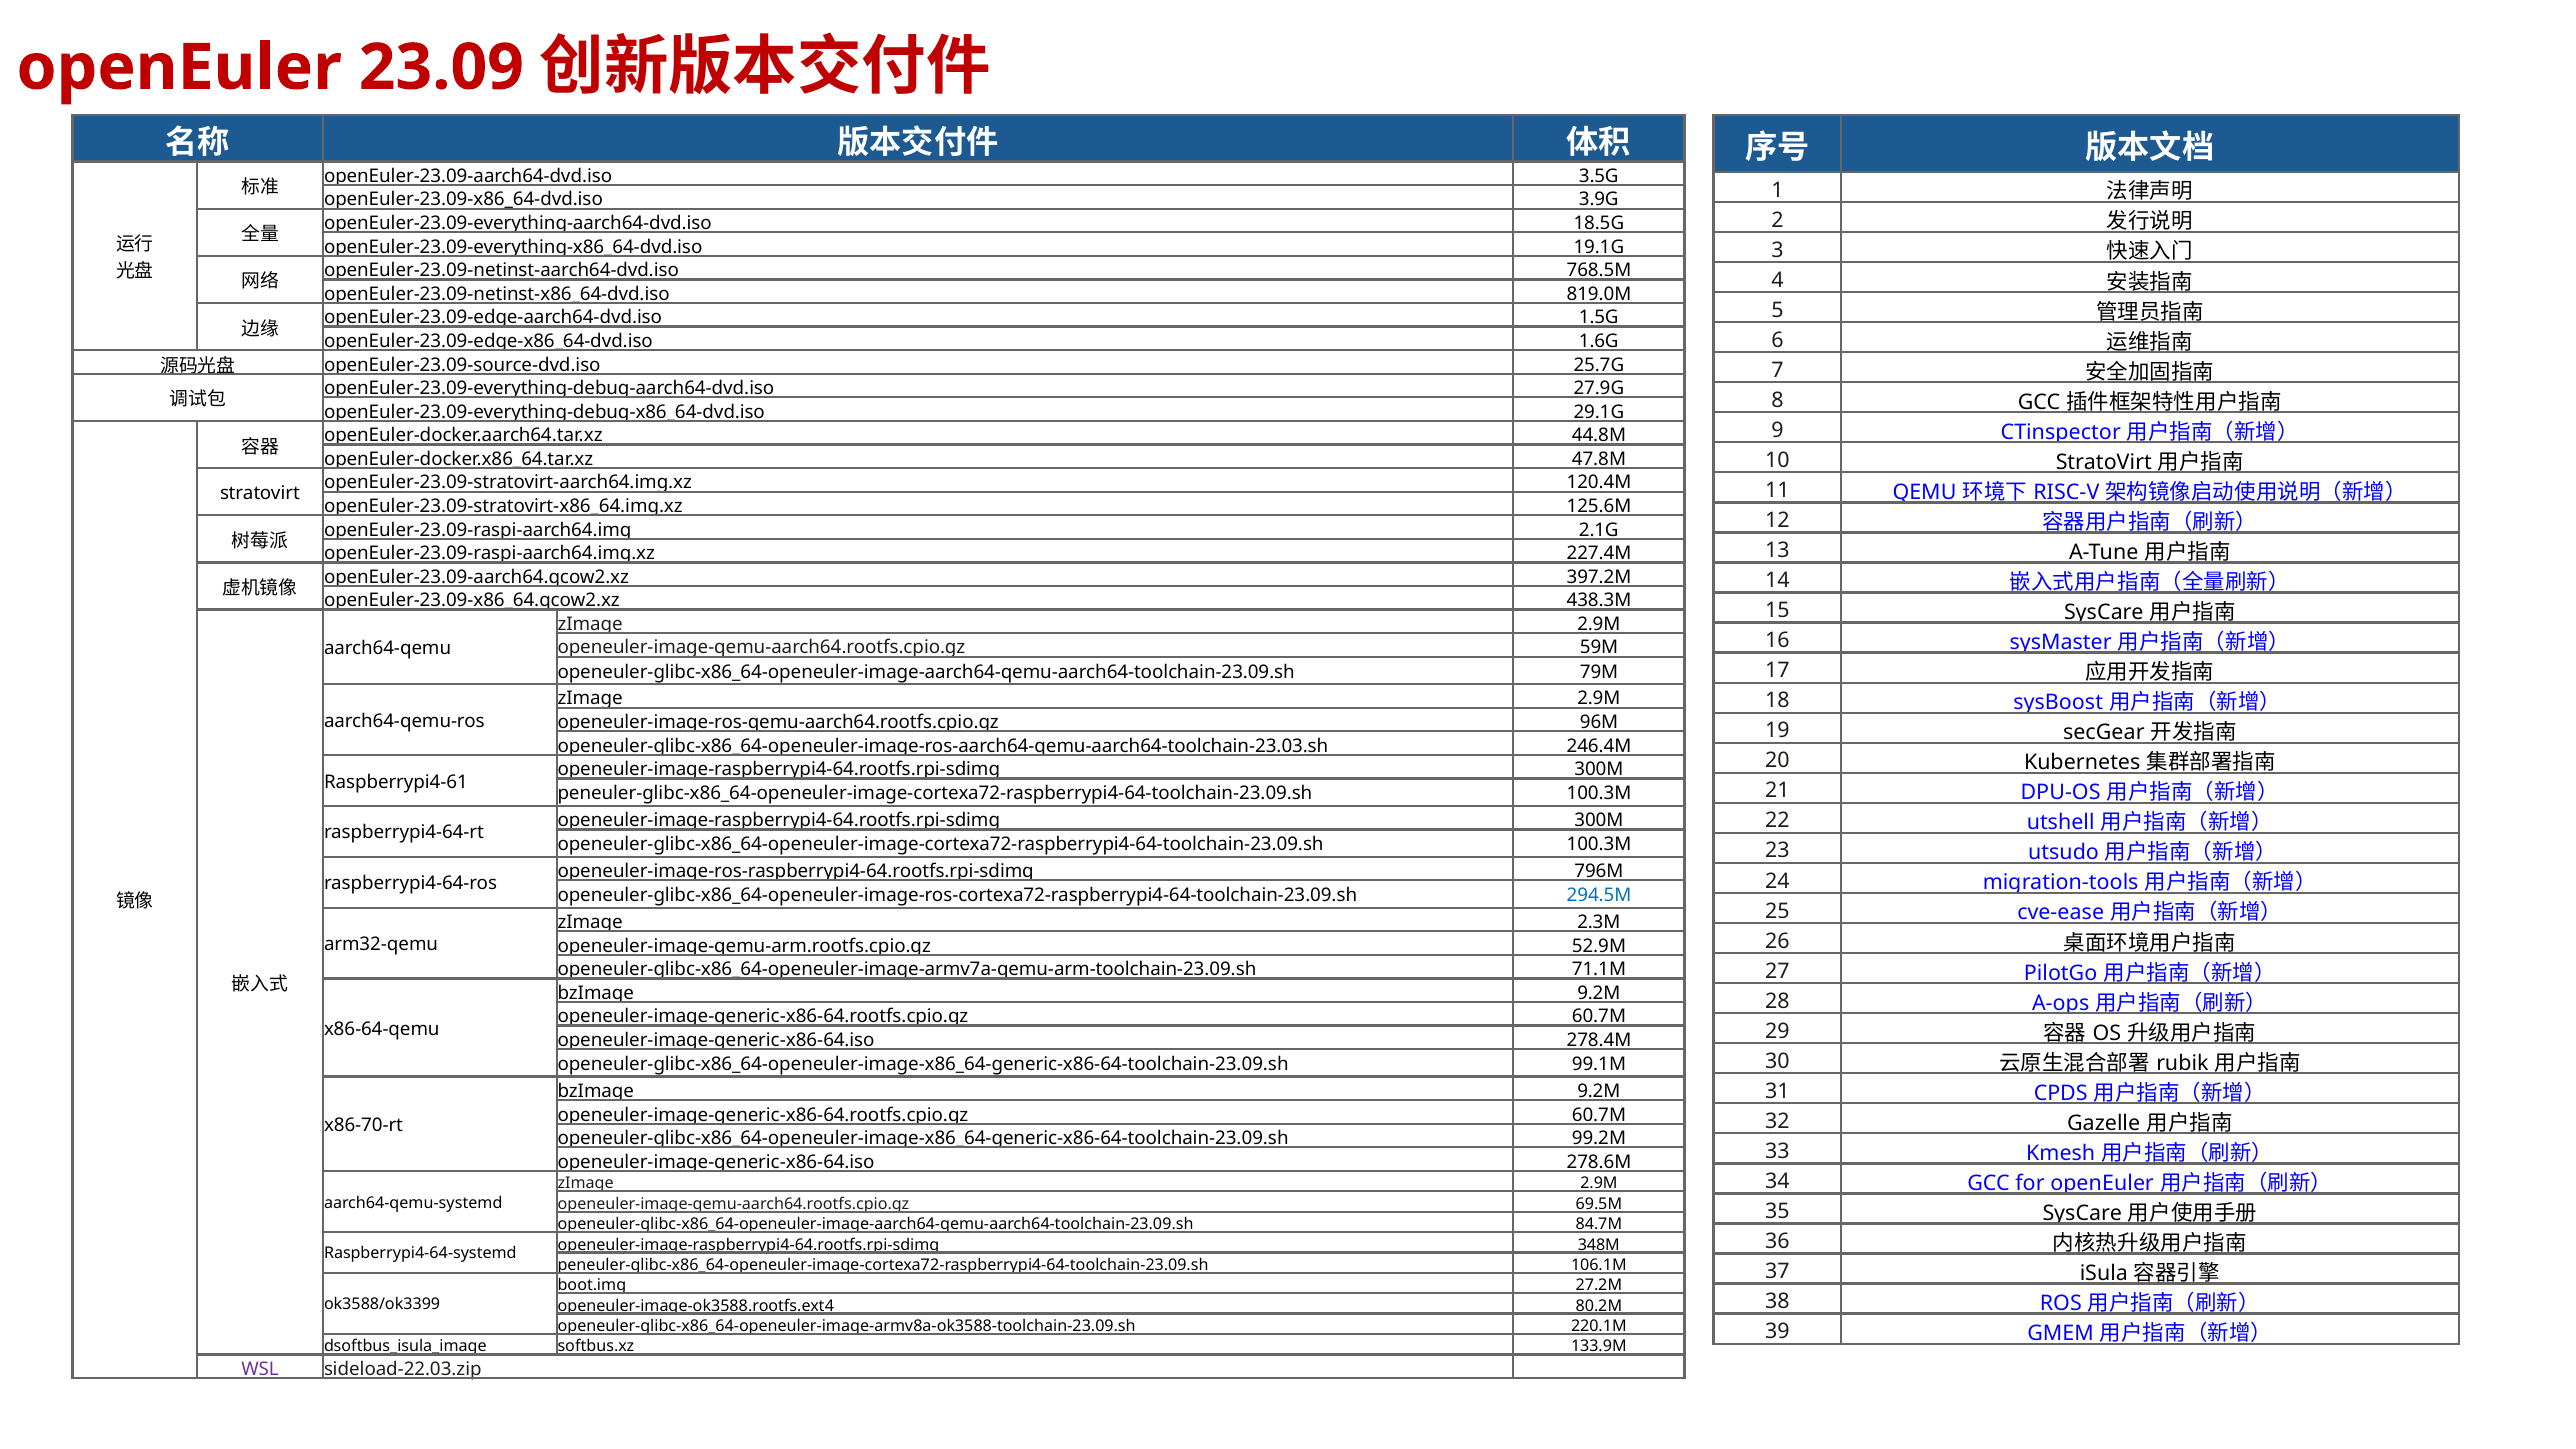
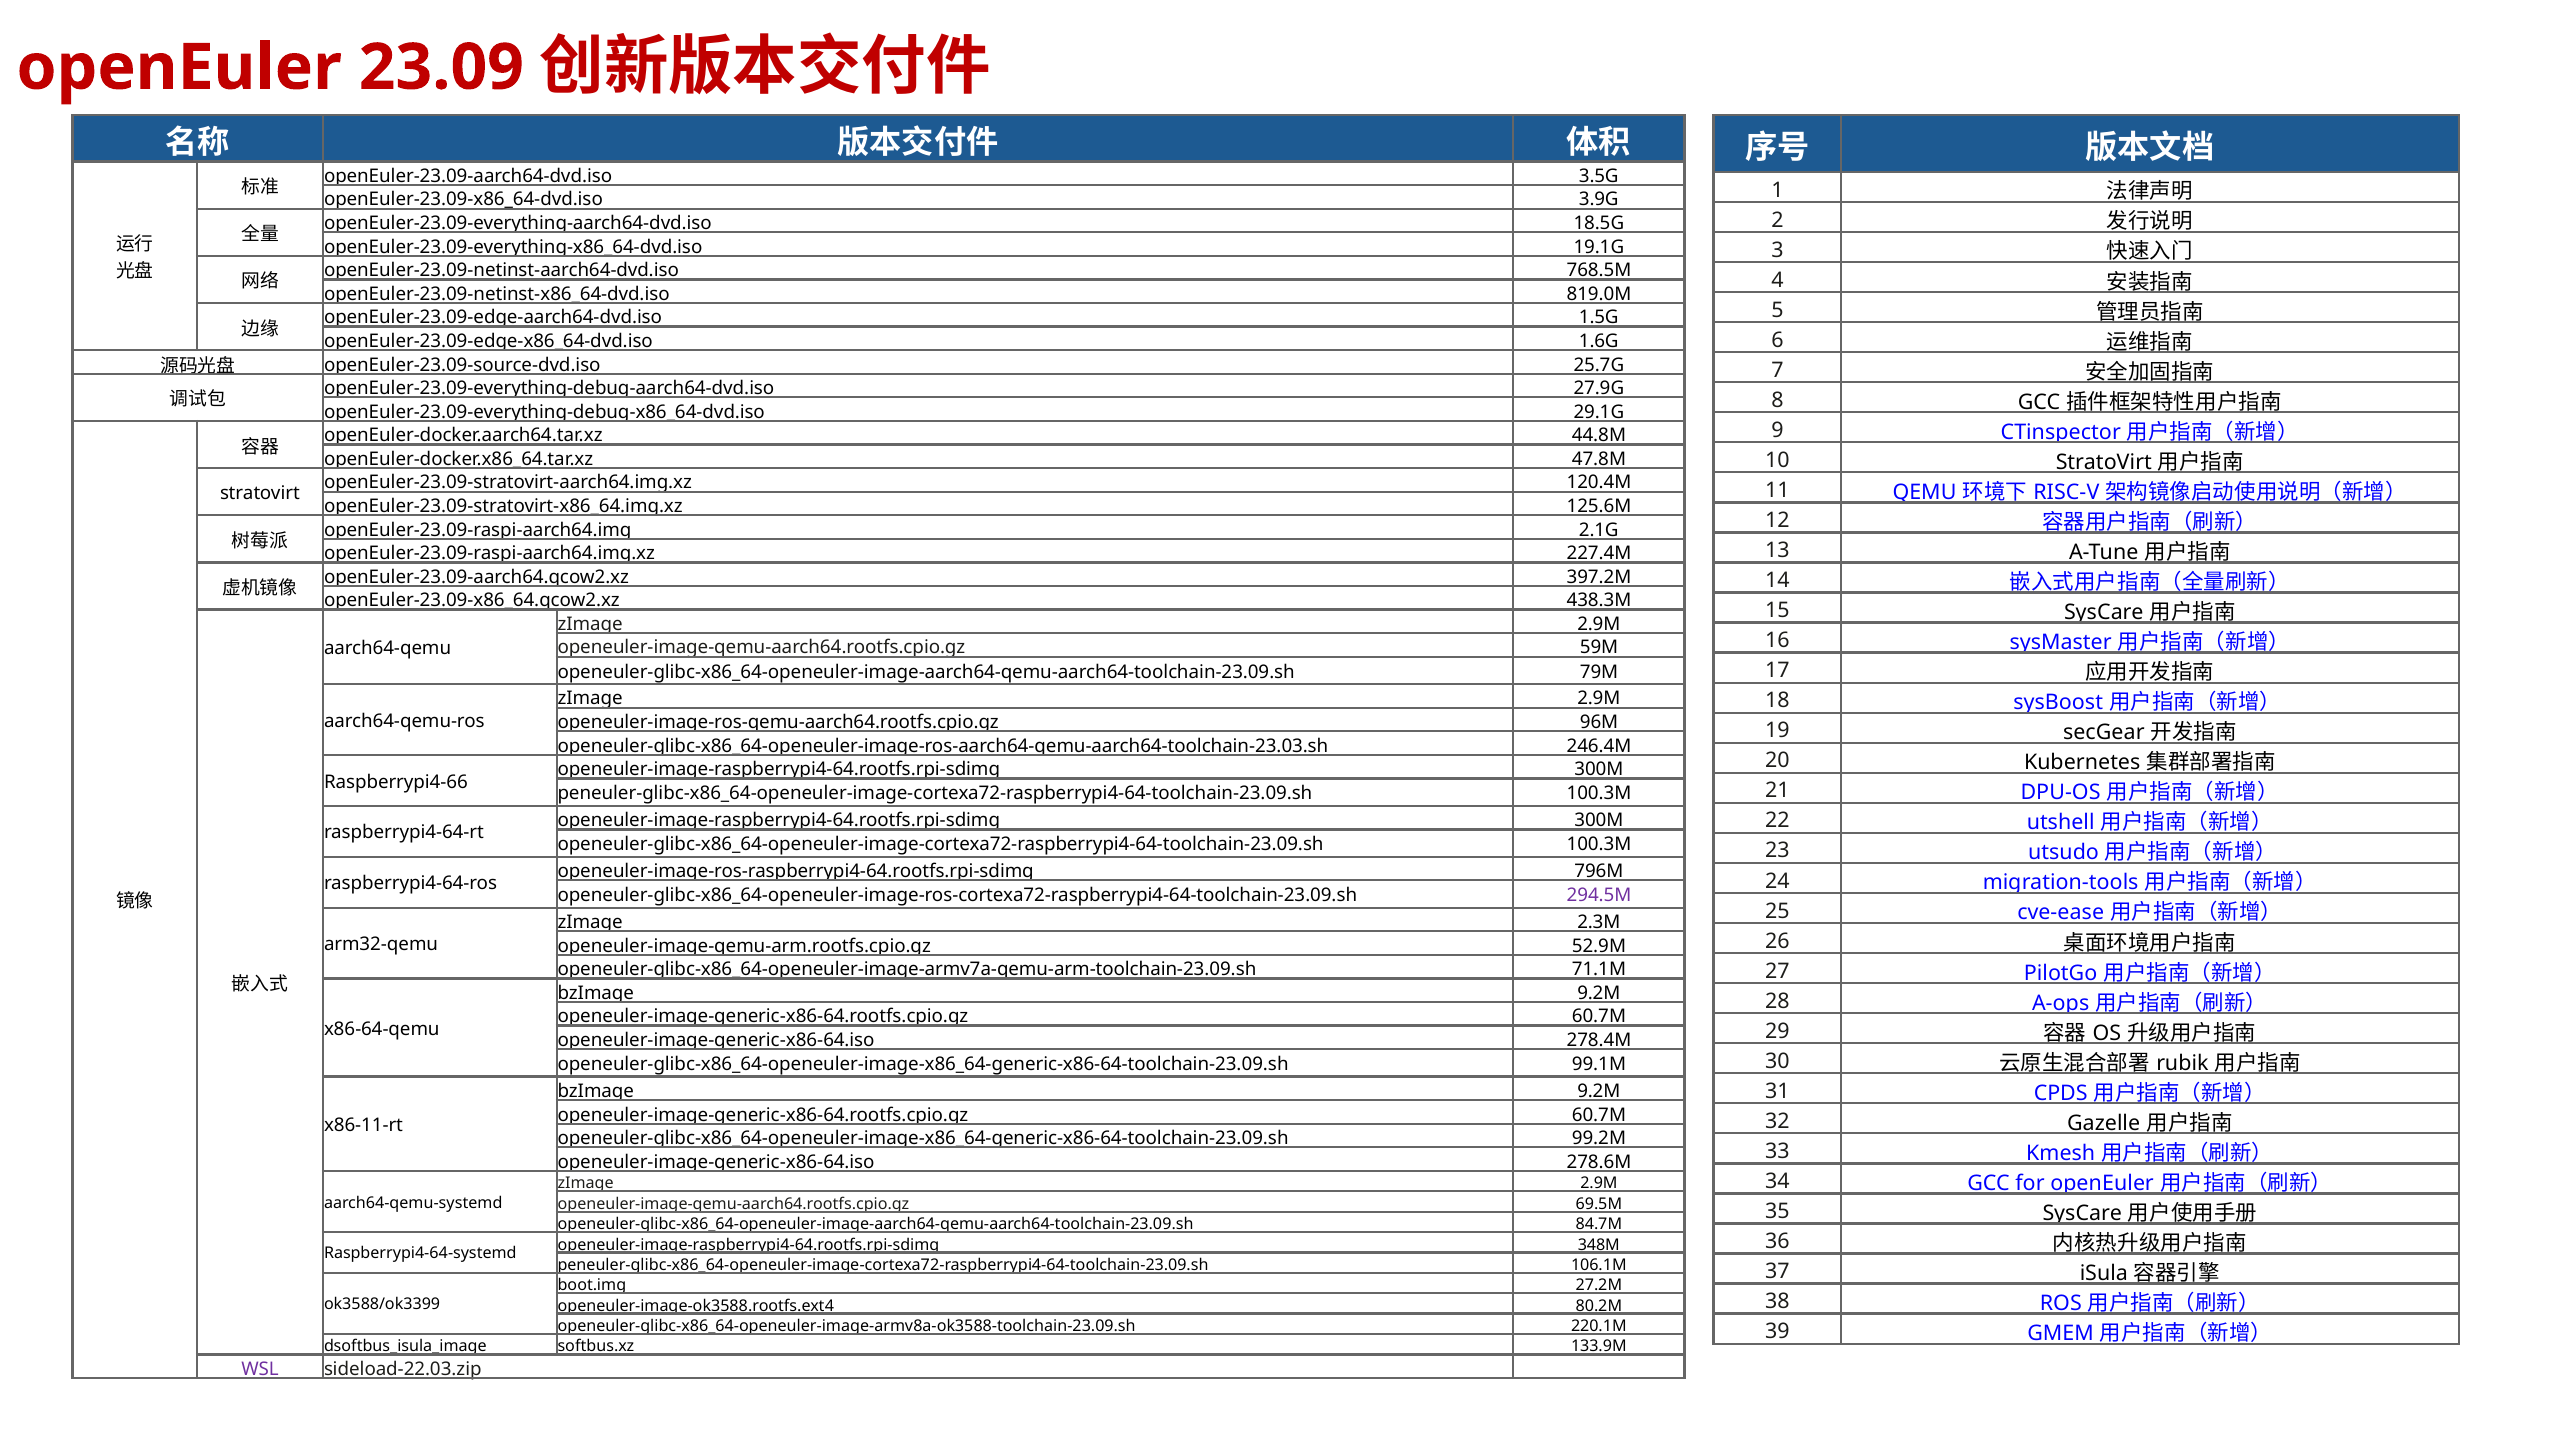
Raspberrypi4-61: Raspberrypi4-61 -> Raspberrypi4-66
294.5M colour: blue -> purple
x86-70-rt: x86-70-rt -> x86-11-rt
